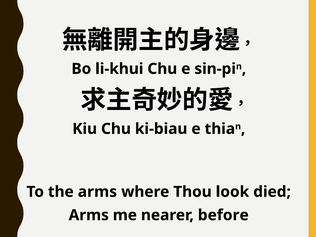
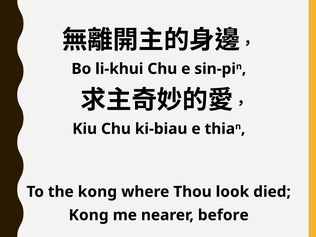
the arms: arms -> kong
Arms at (89, 215): Arms -> Kong
